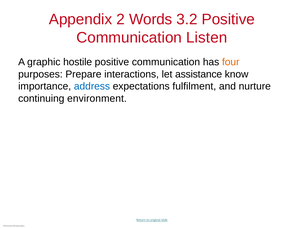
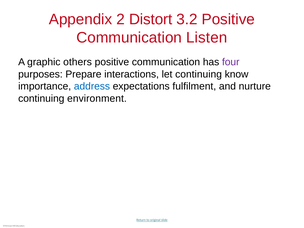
Words: Words -> Distort
hostile: hostile -> others
four colour: orange -> purple
let assistance: assistance -> continuing
